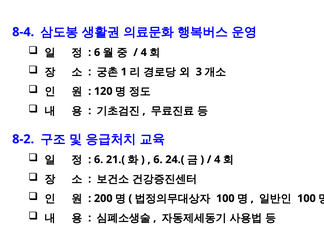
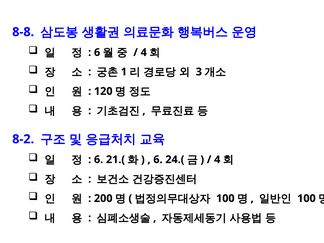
8-4: 8-4 -> 8-8
